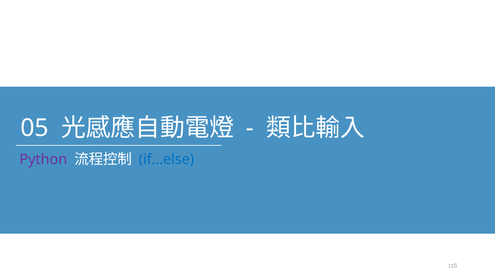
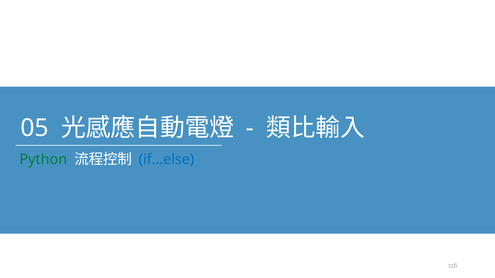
Python colour: purple -> green
